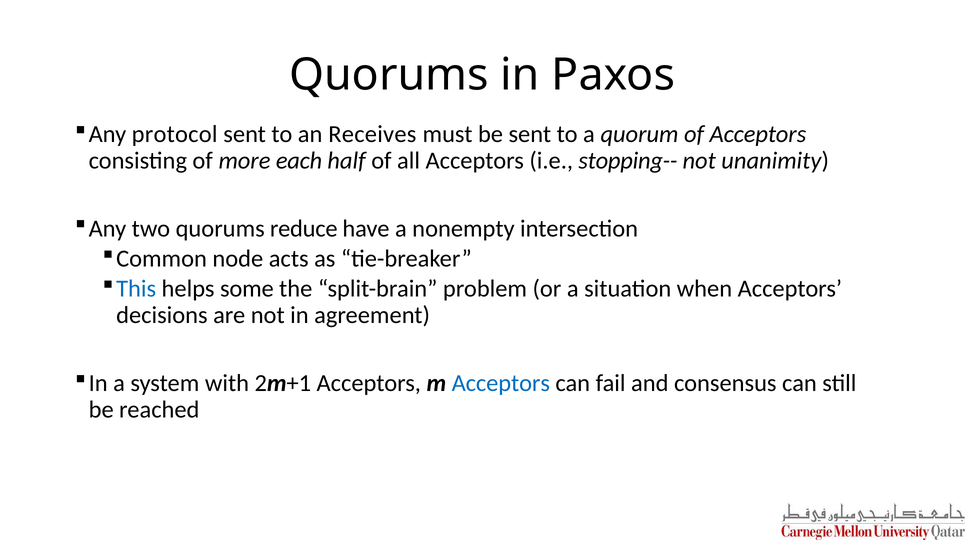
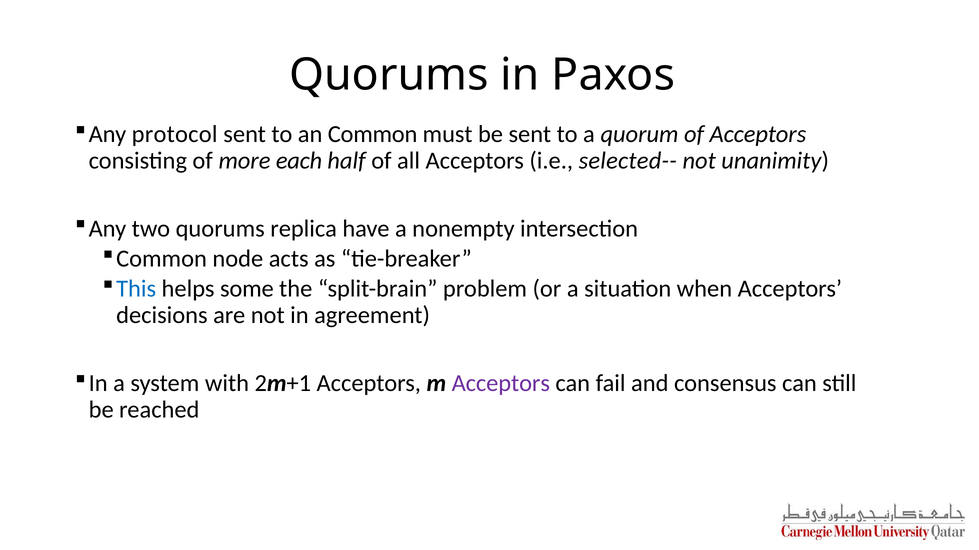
an Receives: Receives -> Common
stopping--: stopping-- -> selected--
reduce: reduce -> replica
Acceptors at (501, 384) colour: blue -> purple
